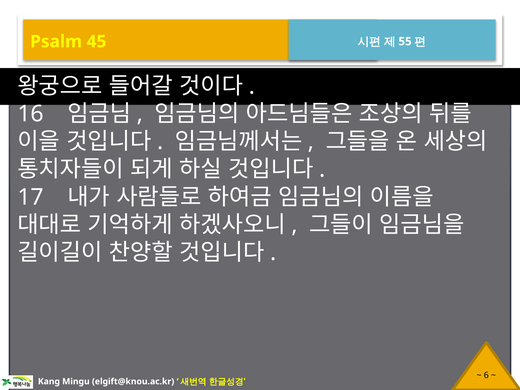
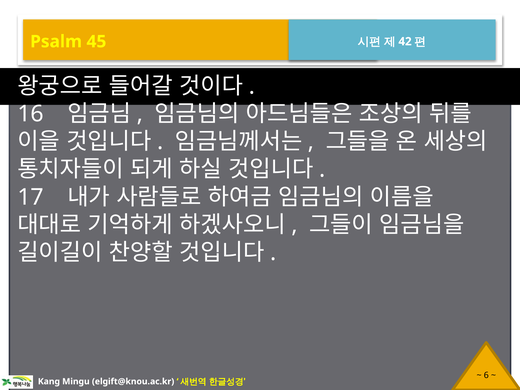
55: 55 -> 42
